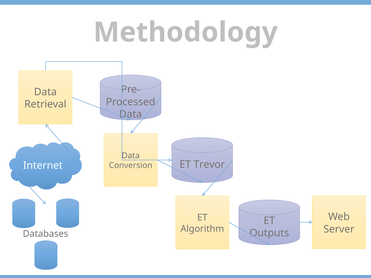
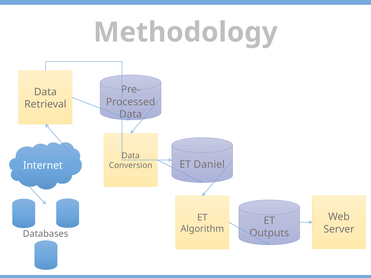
Trevor: Trevor -> Daniel
